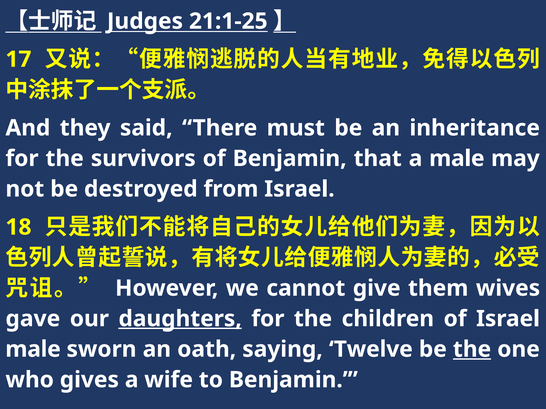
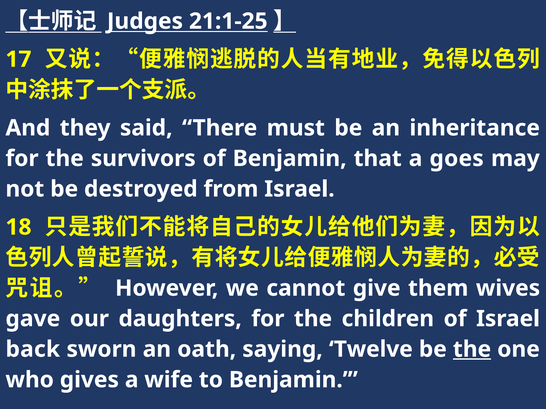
a male: male -> goes
daughters underline: present -> none
male at (33, 350): male -> back
